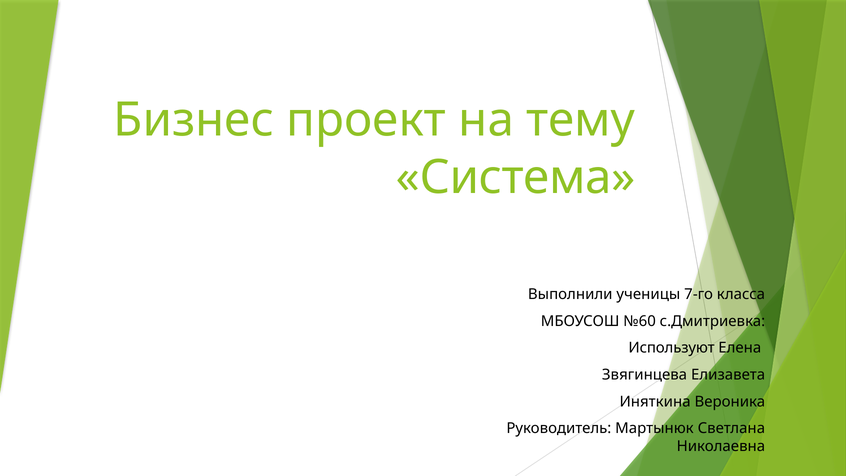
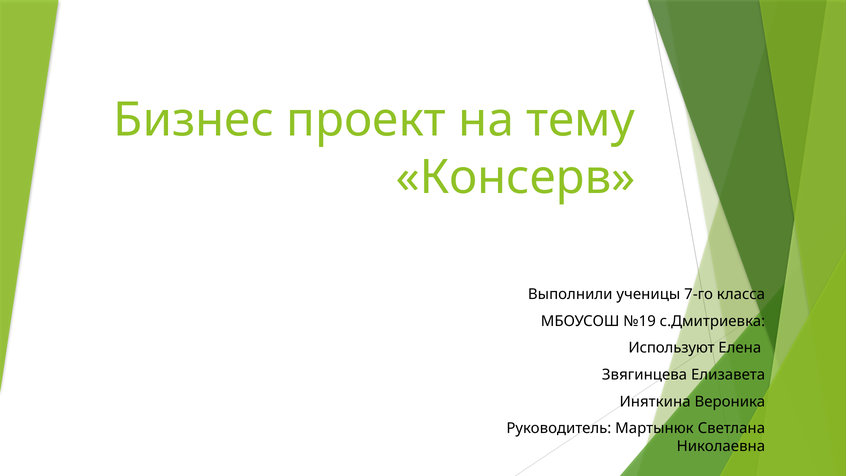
Система: Система -> Консерв
№60: №60 -> №19
